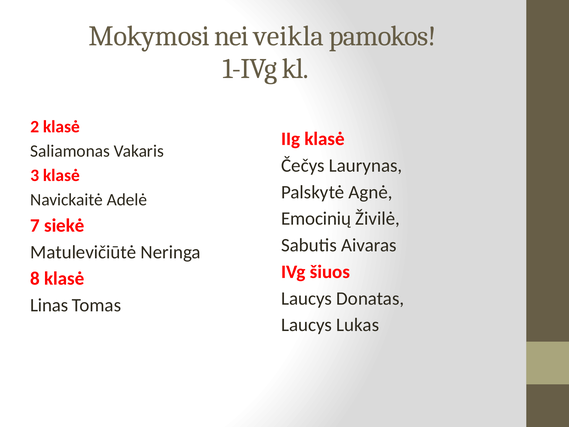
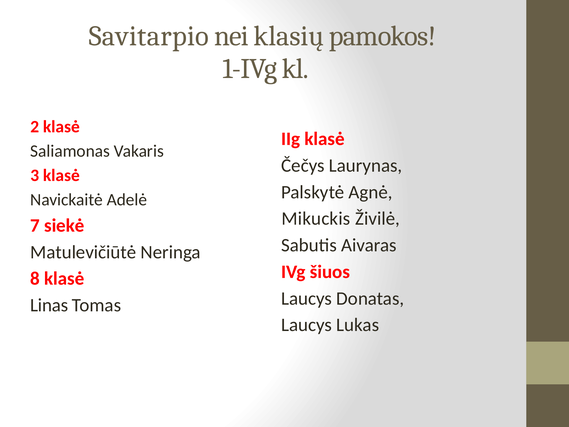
Mokymosi: Mokymosi -> Savitarpio
veikla: veikla -> klasių
Emocinių: Emocinių -> Mikuckis
